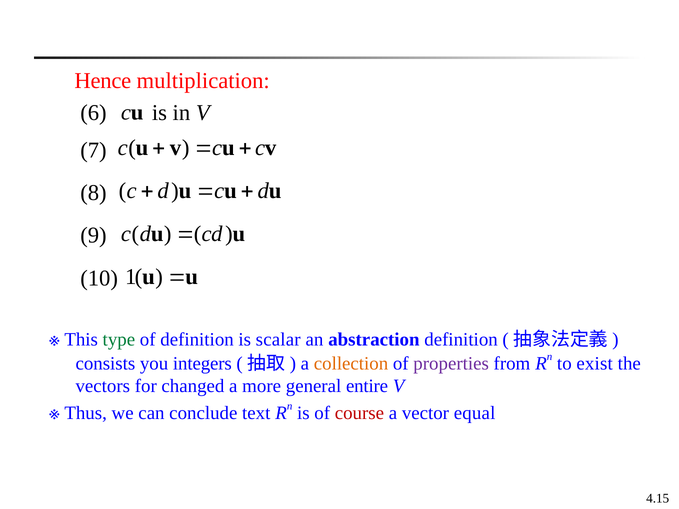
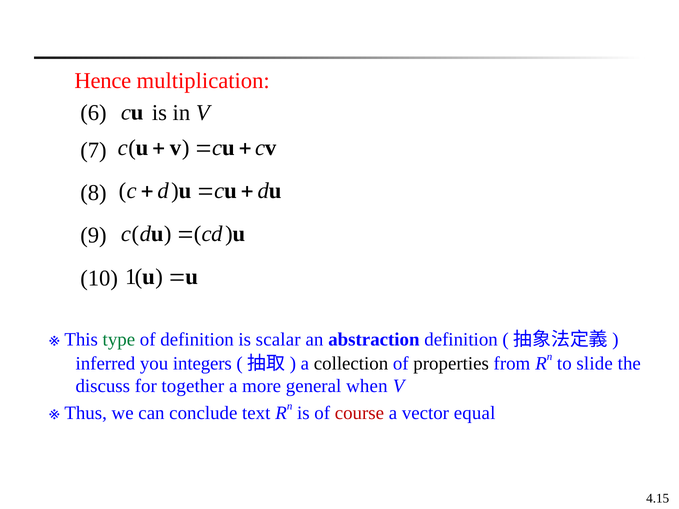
consists: consists -> inferred
collection colour: orange -> black
properties colour: purple -> black
exist: exist -> slide
vectors: vectors -> discuss
changed: changed -> together
entire: entire -> when
